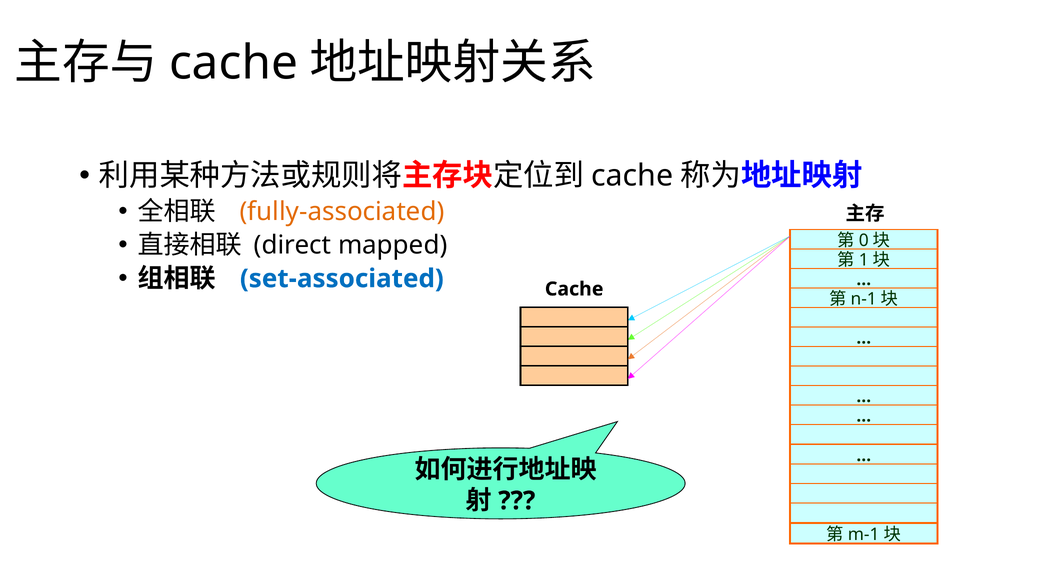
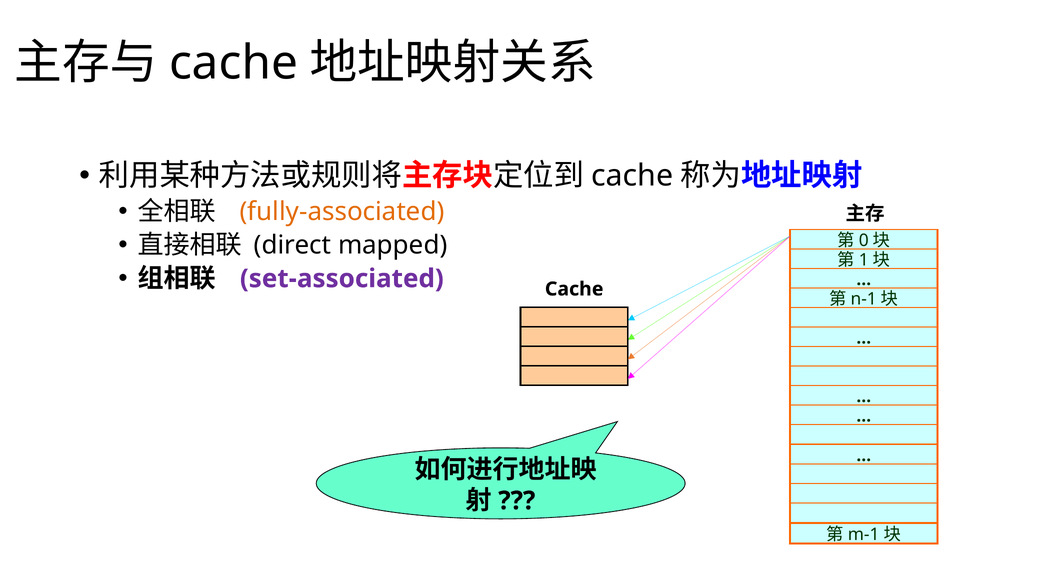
set-associated colour: blue -> purple
